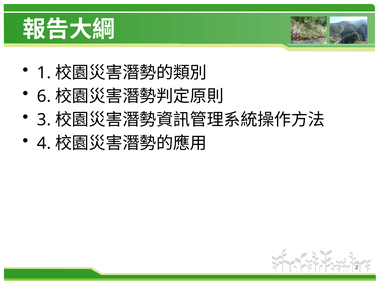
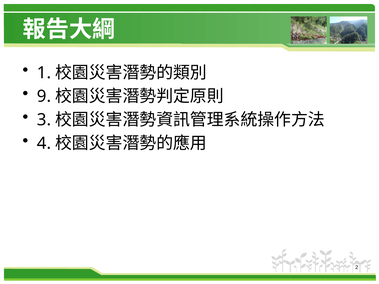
6: 6 -> 9
